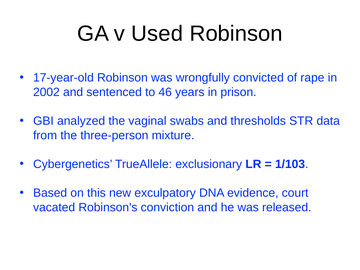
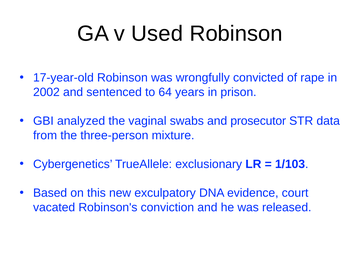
46: 46 -> 64
thresholds: thresholds -> prosecutor
